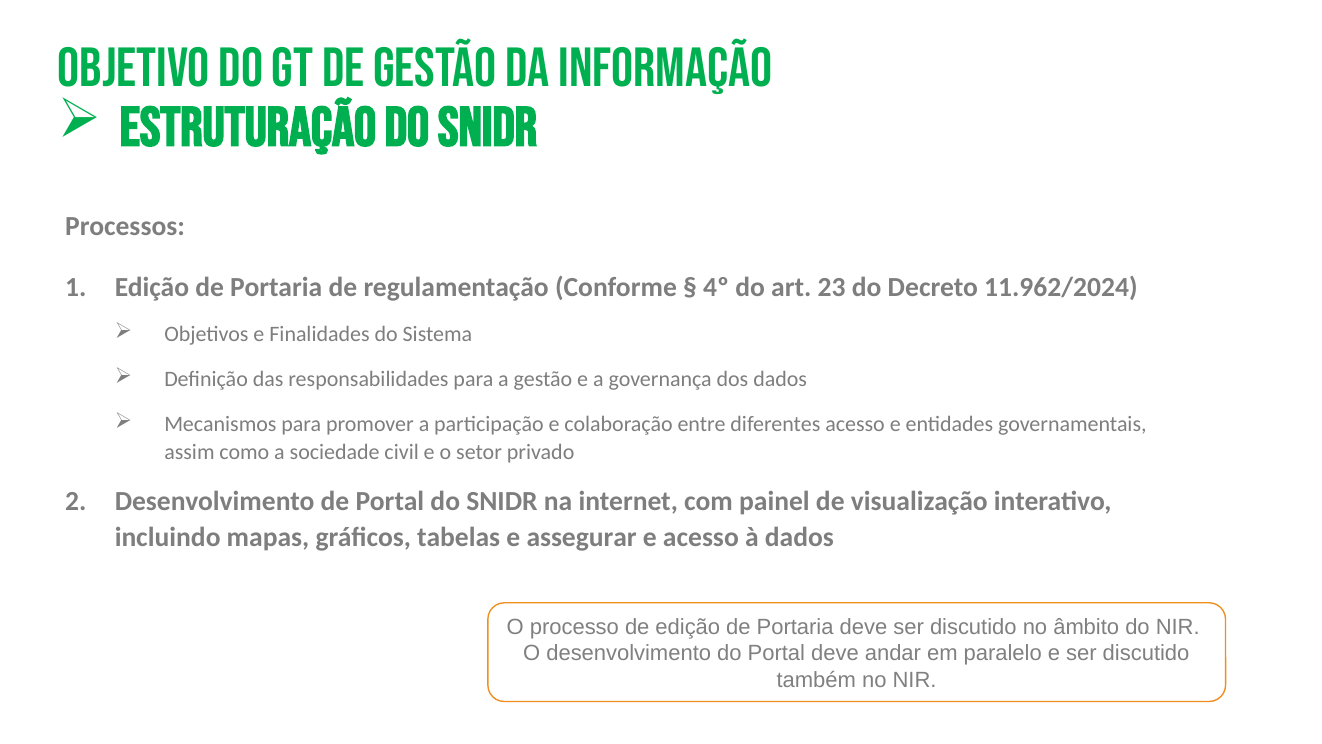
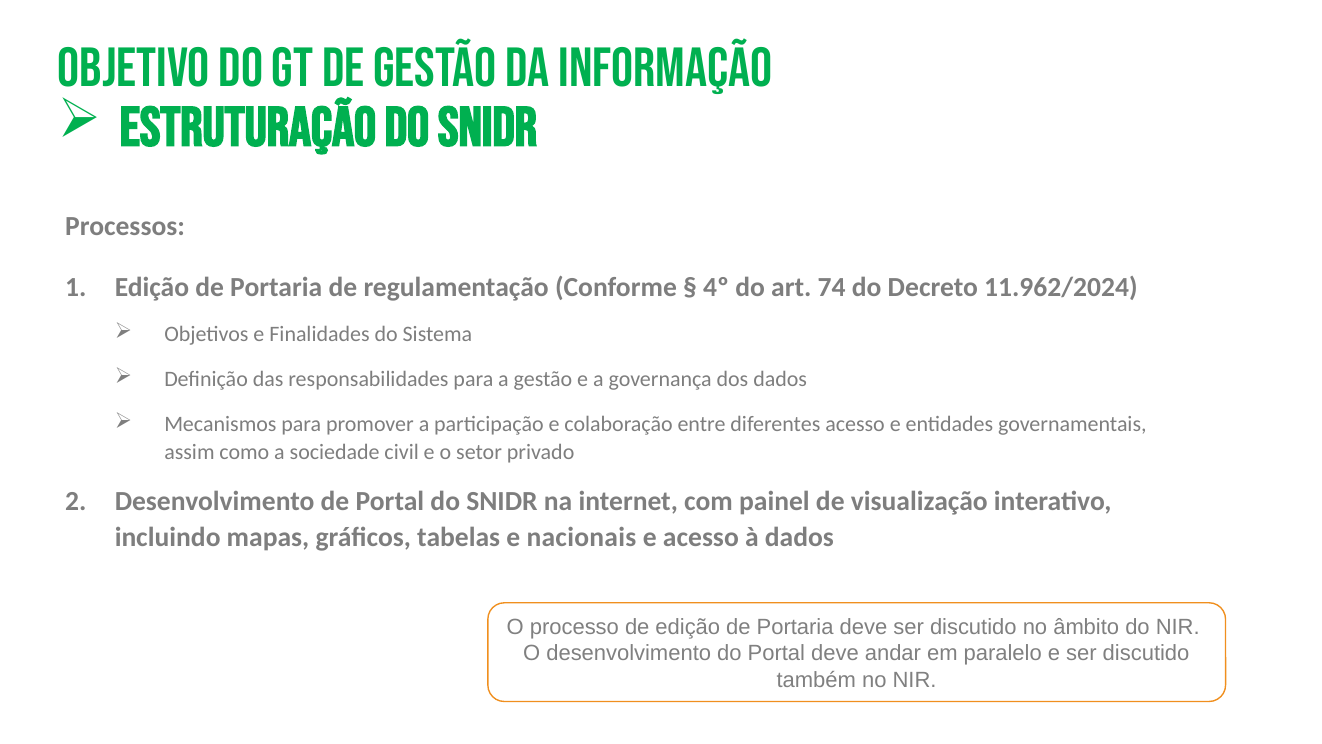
23: 23 -> 74
assegurar: assegurar -> nacionais
